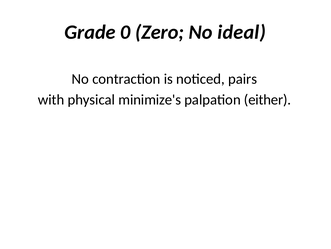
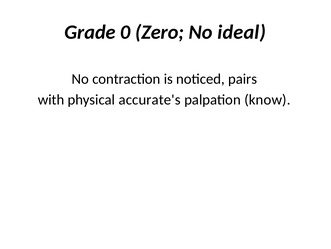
minimize's: minimize's -> accurate's
either: either -> know
